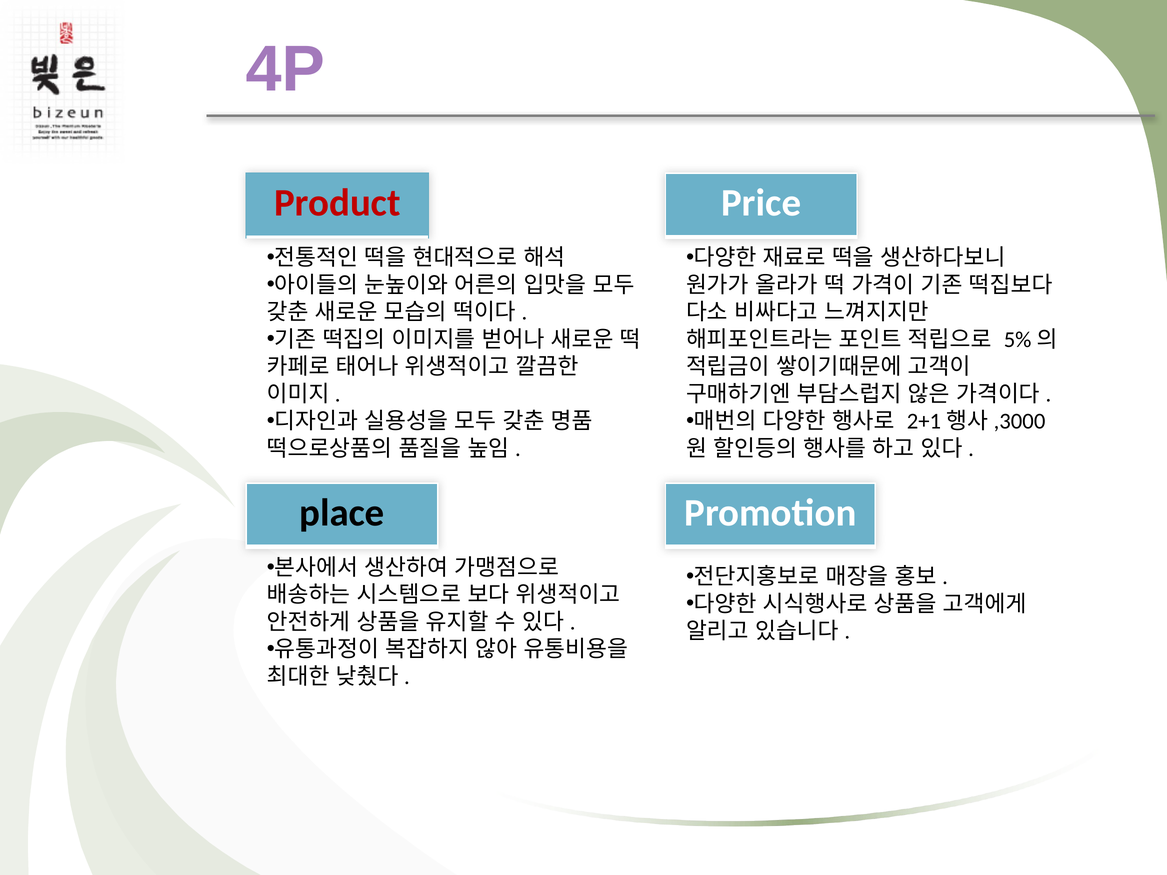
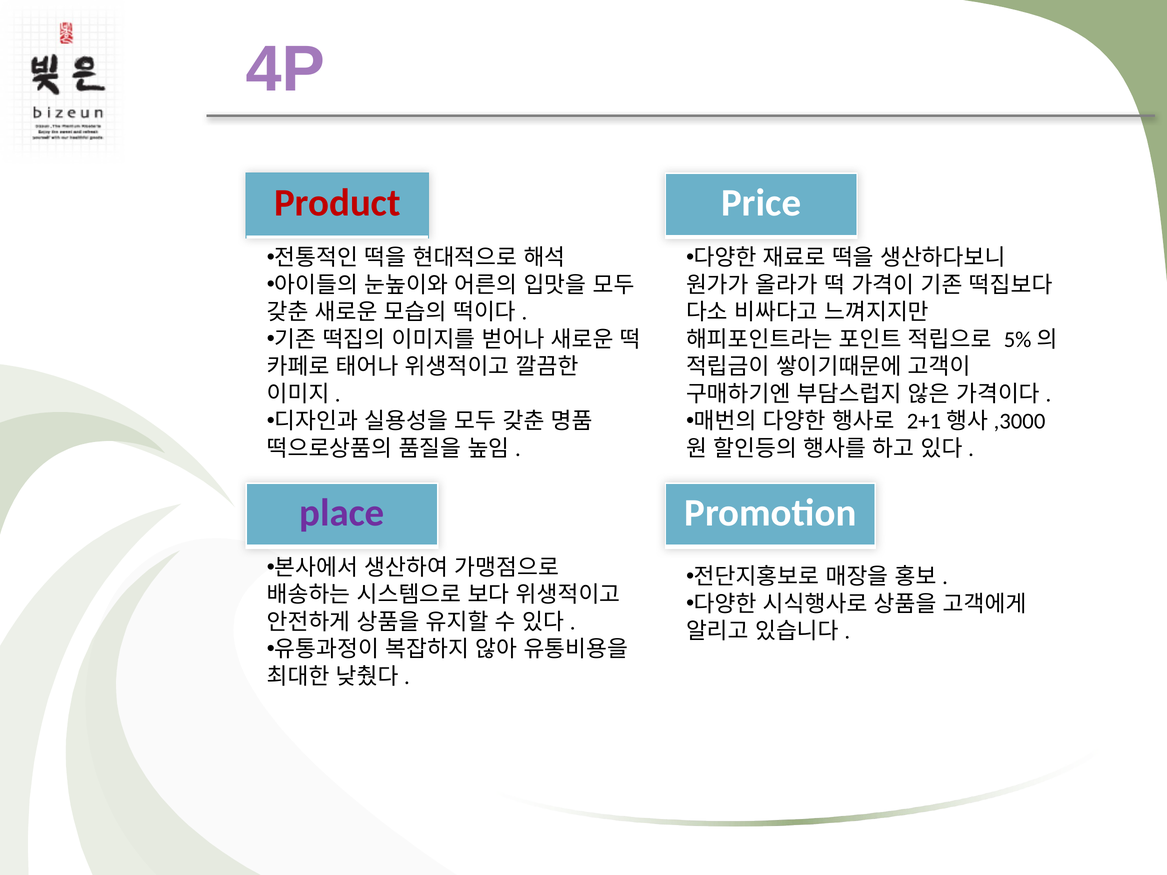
place colour: black -> purple
